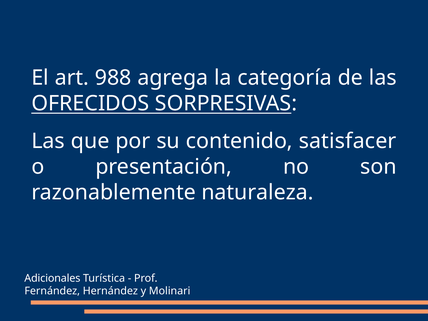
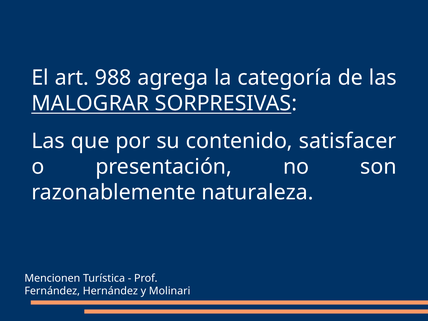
OFRECIDOS: OFRECIDOS -> MALOGRAR
Adicionales: Adicionales -> Mencionen
